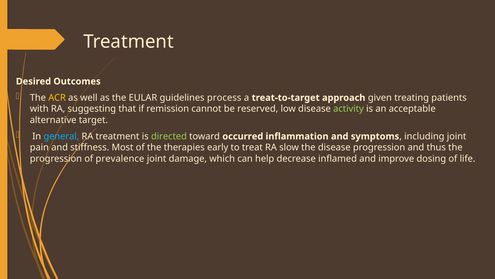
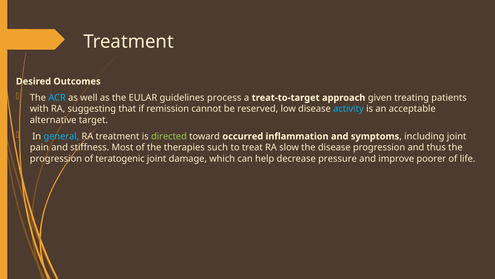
ACR colour: yellow -> light blue
activity colour: light green -> light blue
early: early -> such
prevalence: prevalence -> teratogenic
inflamed: inflamed -> pressure
dosing: dosing -> poorer
